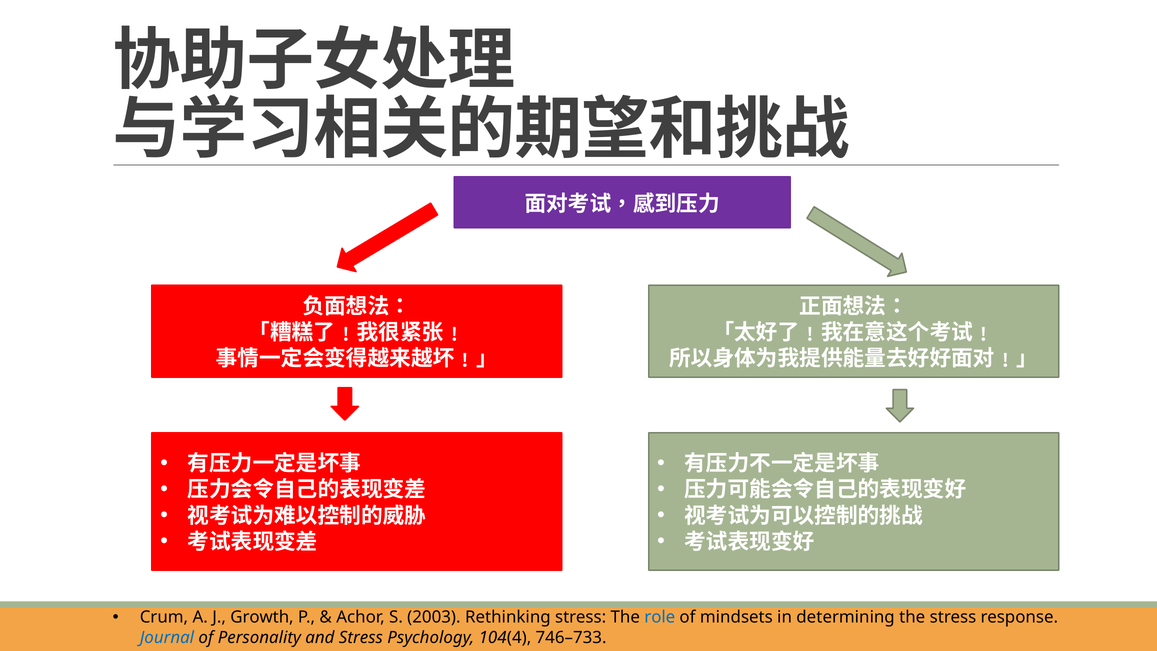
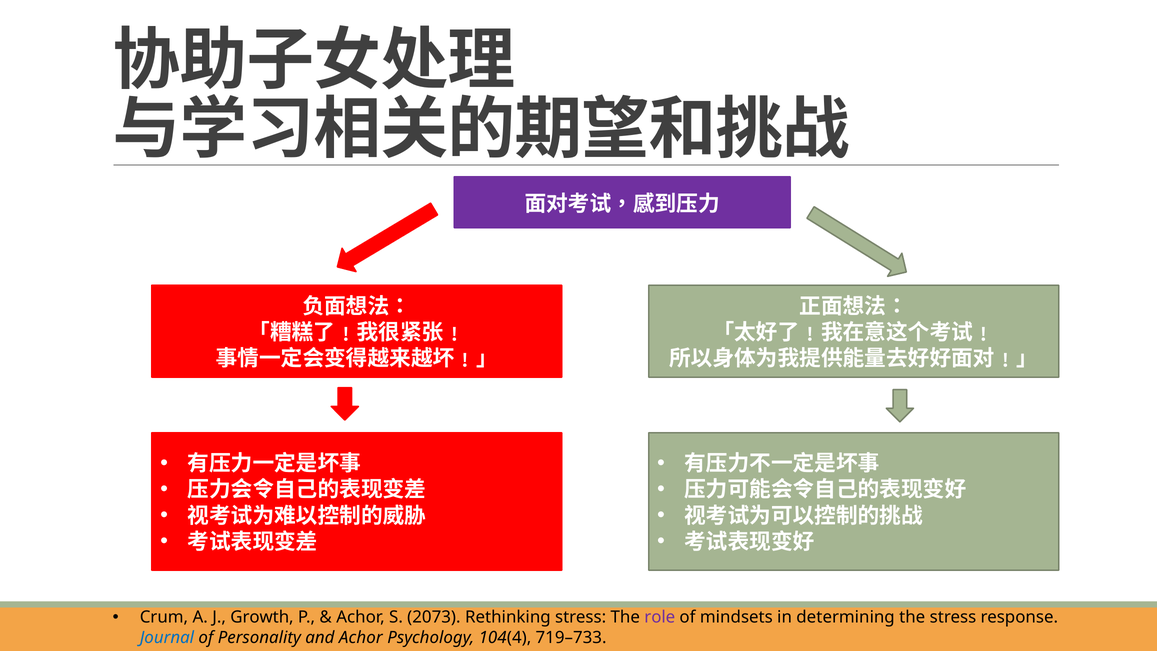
2003: 2003 -> 2073
role colour: blue -> purple
and Stress: Stress -> Achor
746–733: 746–733 -> 719–733
